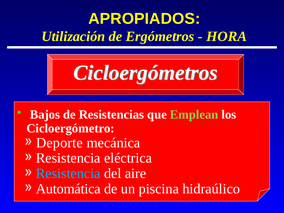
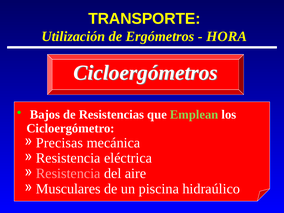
APROPIADOS: APROPIADOS -> TRANSPORTE
Deporte: Deporte -> Precisas
Resistencia at (68, 173) colour: light blue -> pink
Automática: Automática -> Musculares
